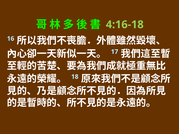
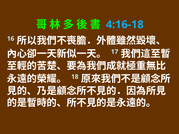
4:16-18 colour: light green -> light blue
